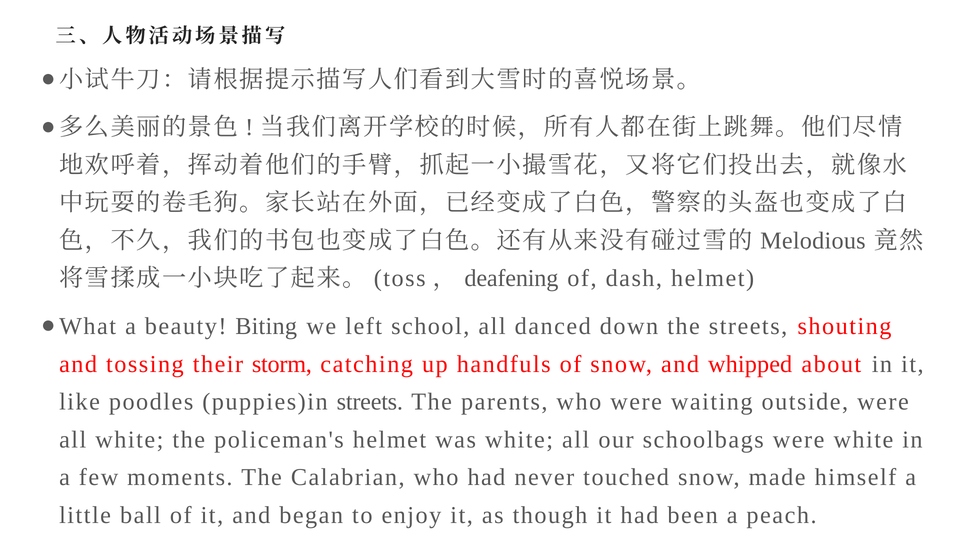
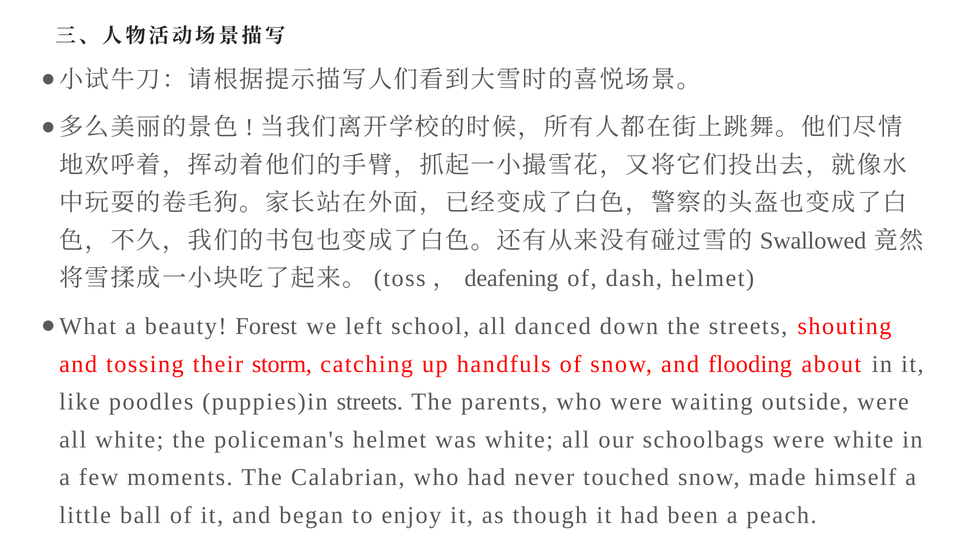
Melodious: Melodious -> Swallowed
Biting: Biting -> Forest
whipped: whipped -> flooding
